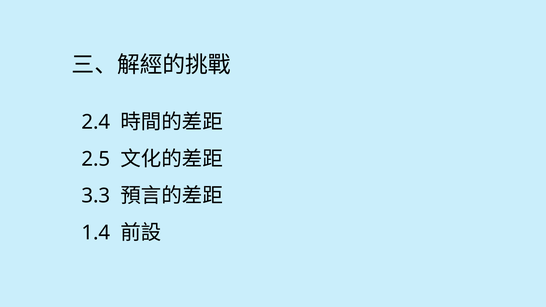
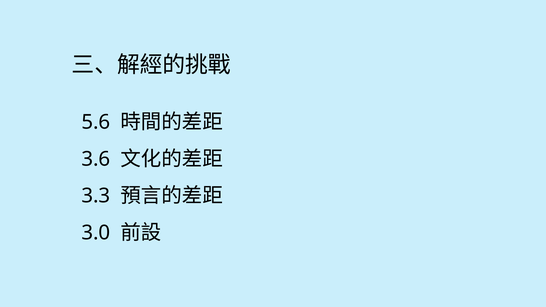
2.4: 2.4 -> 5.6
2.5: 2.5 -> 3.6
1.4: 1.4 -> 3.0
